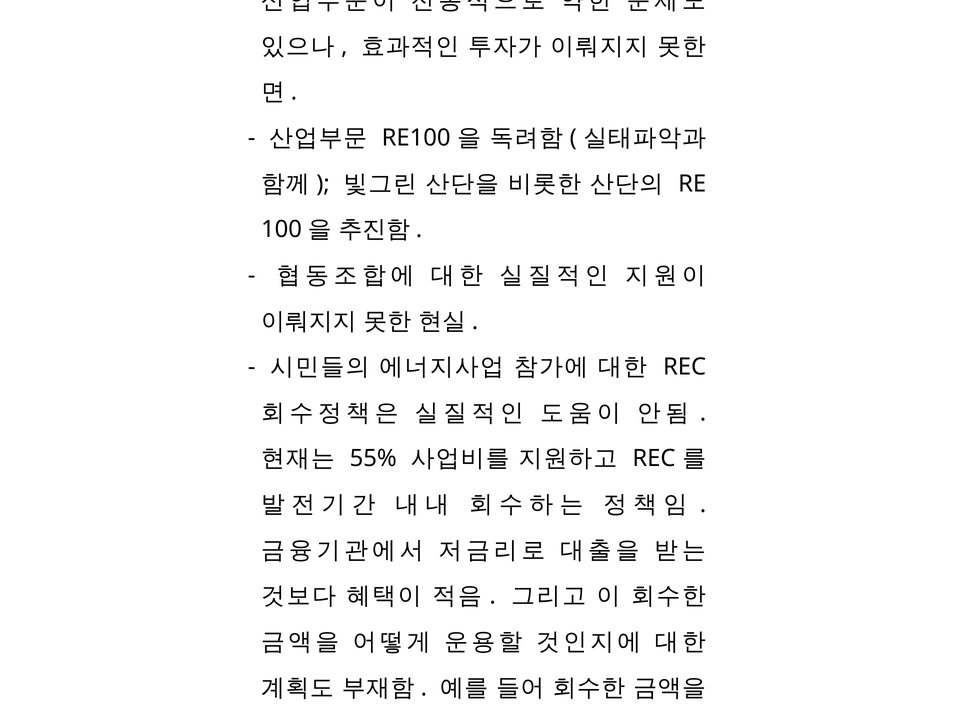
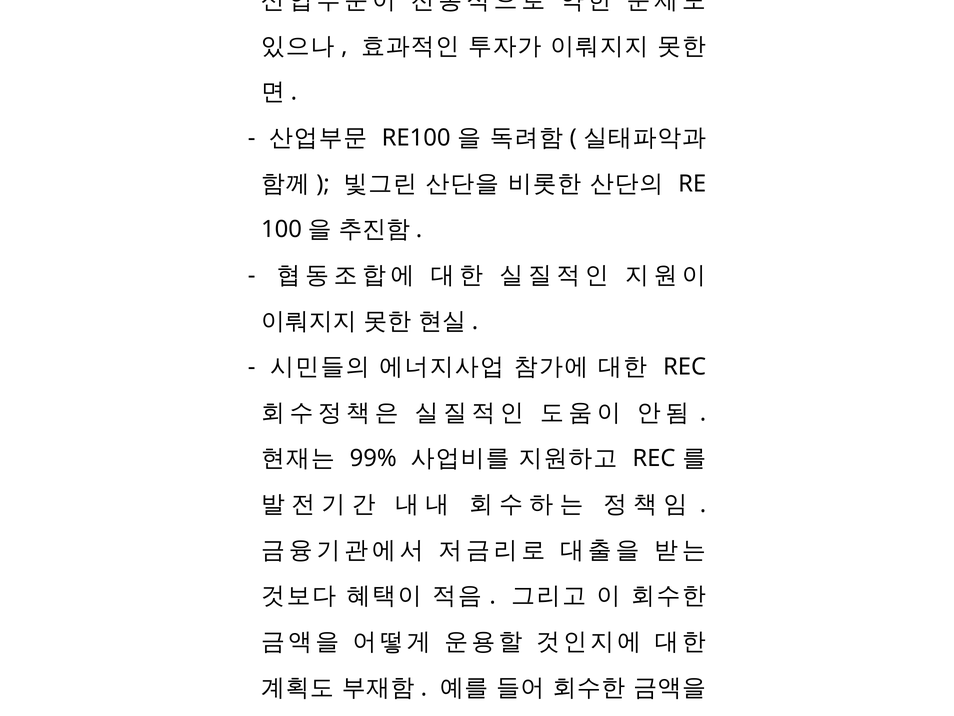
55%: 55% -> 99%
